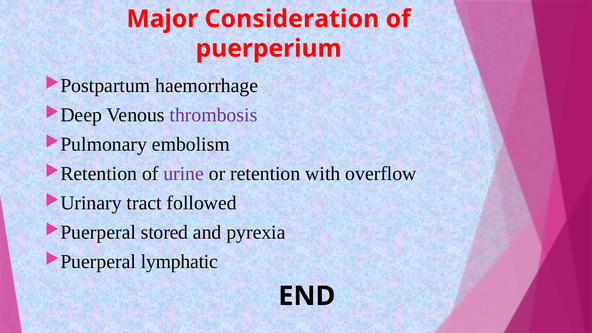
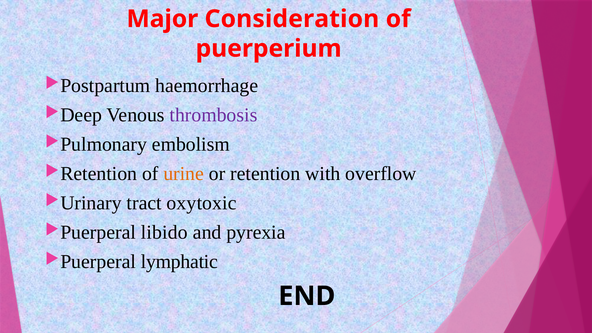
urine colour: purple -> orange
followed: followed -> oxytoxic
stored: stored -> libido
